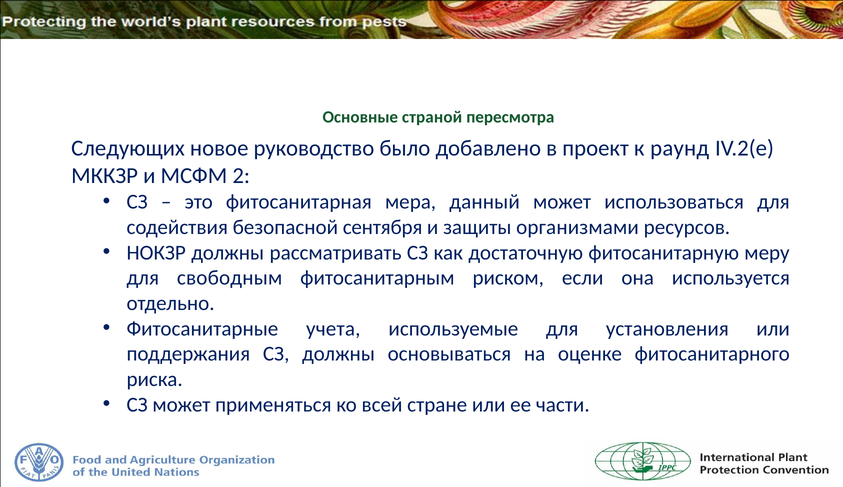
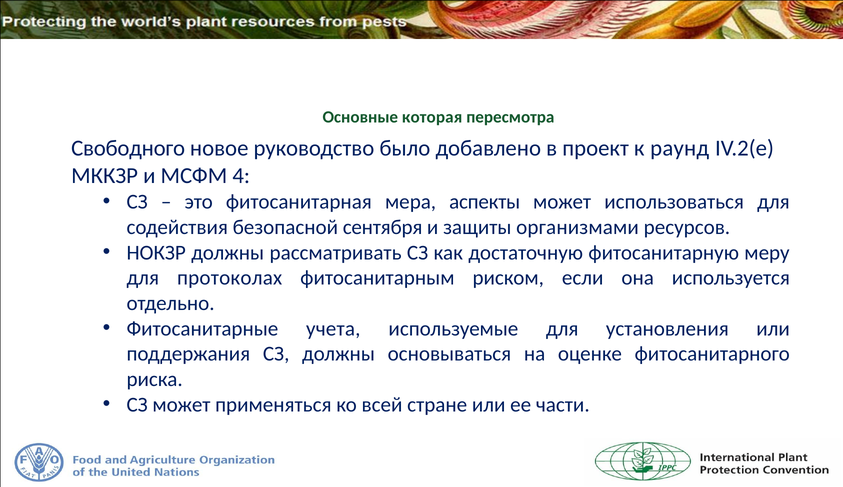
страной: страной -> которая
Следующих: Следующих -> Свободного
2: 2 -> 4
данный: данный -> аспекты
свободным: свободным -> протоколах
